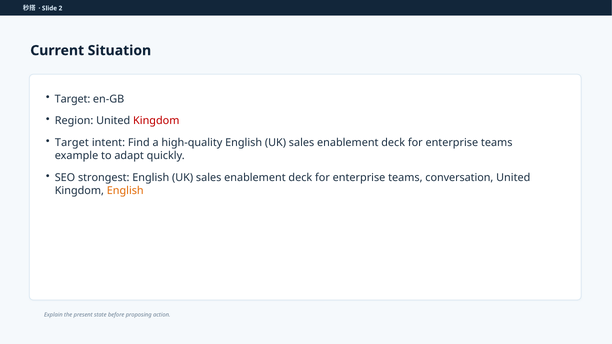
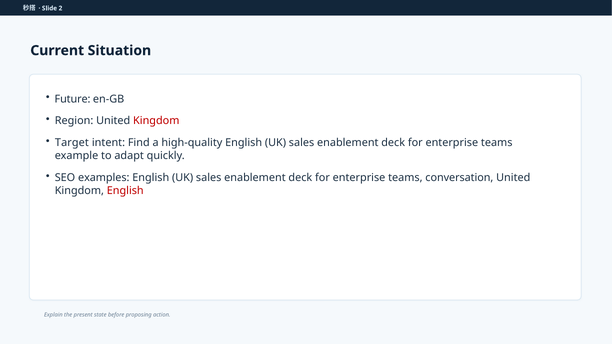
Target at (73, 99): Target -> Future
strongest: strongest -> examples
English at (125, 191) colour: orange -> red
